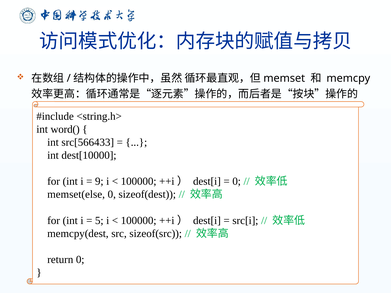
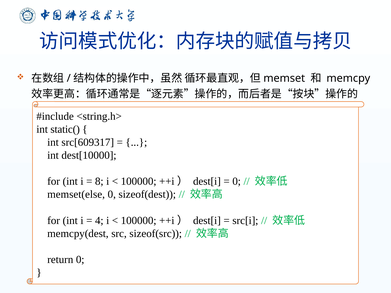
word(: word( -> static(
src[566433: src[566433 -> src[609317
9: 9 -> 8
5: 5 -> 4
